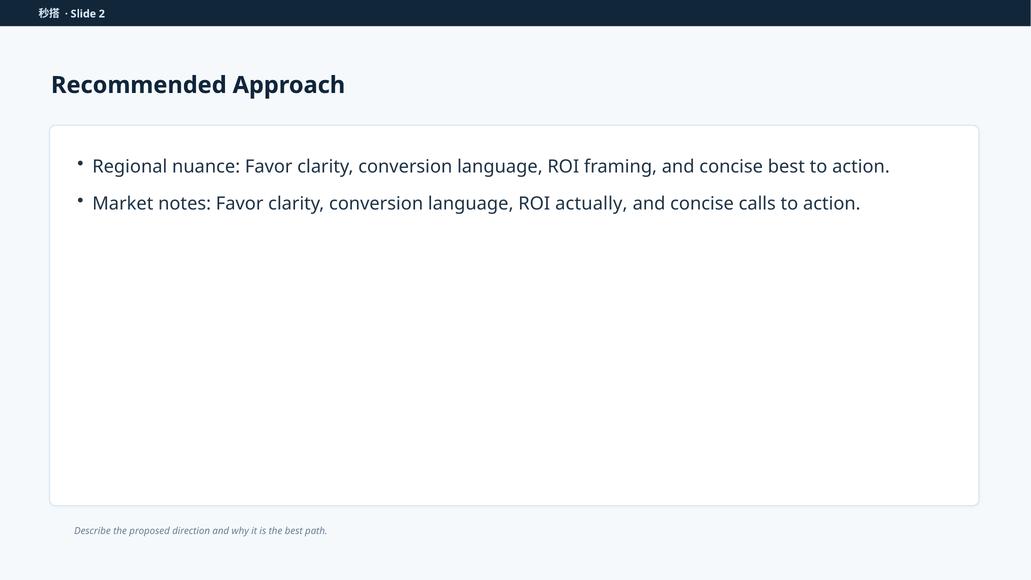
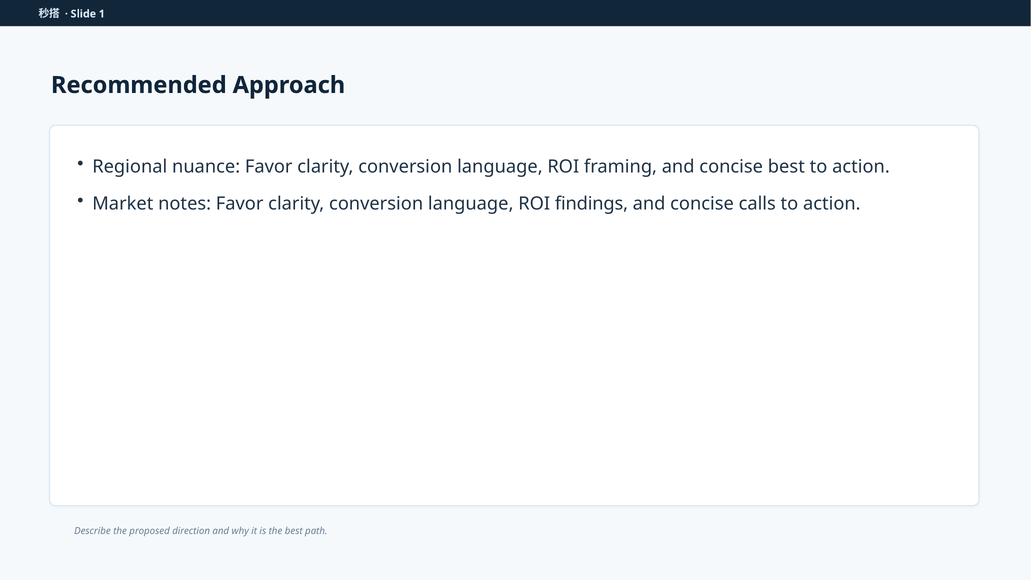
2: 2 -> 1
actually: actually -> findings
